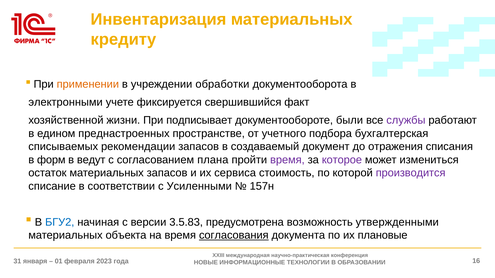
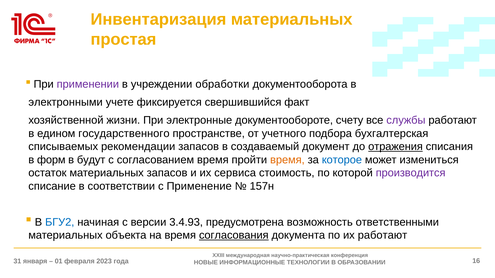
кредиту: кредиту -> простая
применении colour: orange -> purple
подписывает: подписывает -> электронные
были: были -> счету
преднастроенных: преднастроенных -> государственного
отражения underline: none -> present
ведут: ведут -> будут
согласованием плана: плана -> время
время at (287, 160) colour: purple -> orange
которое colour: purple -> blue
Усиленными: Усиленными -> Применение
3.5.83: 3.5.83 -> 3.4.93
утвержденными: утвержденными -> ответственными
их плановые: плановые -> работают
